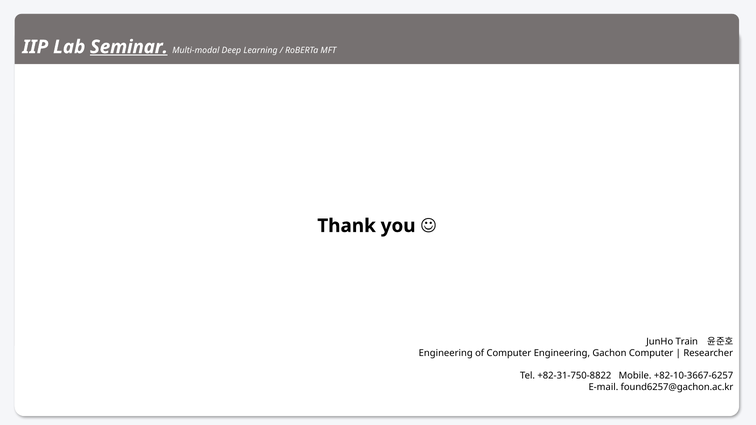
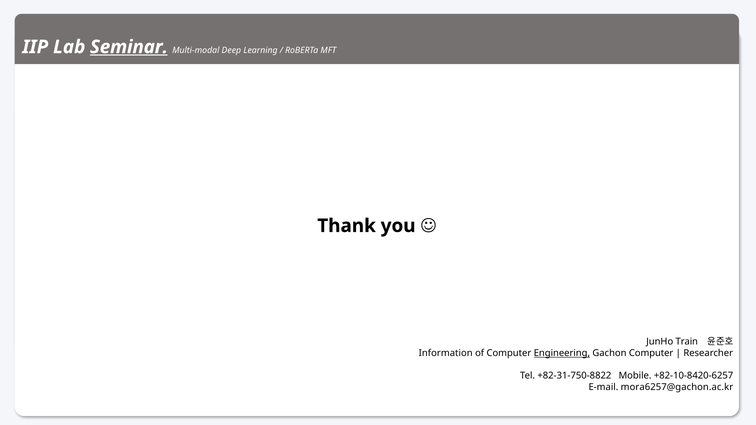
Engineering at (446, 353): Engineering -> Information
Engineering at (562, 353) underline: none -> present
+82-10-3667-6257: +82-10-3667-6257 -> +82-10-8420-6257
found6257@gachon.ac.kr: found6257@gachon.ac.kr -> mora6257@gachon.ac.kr
